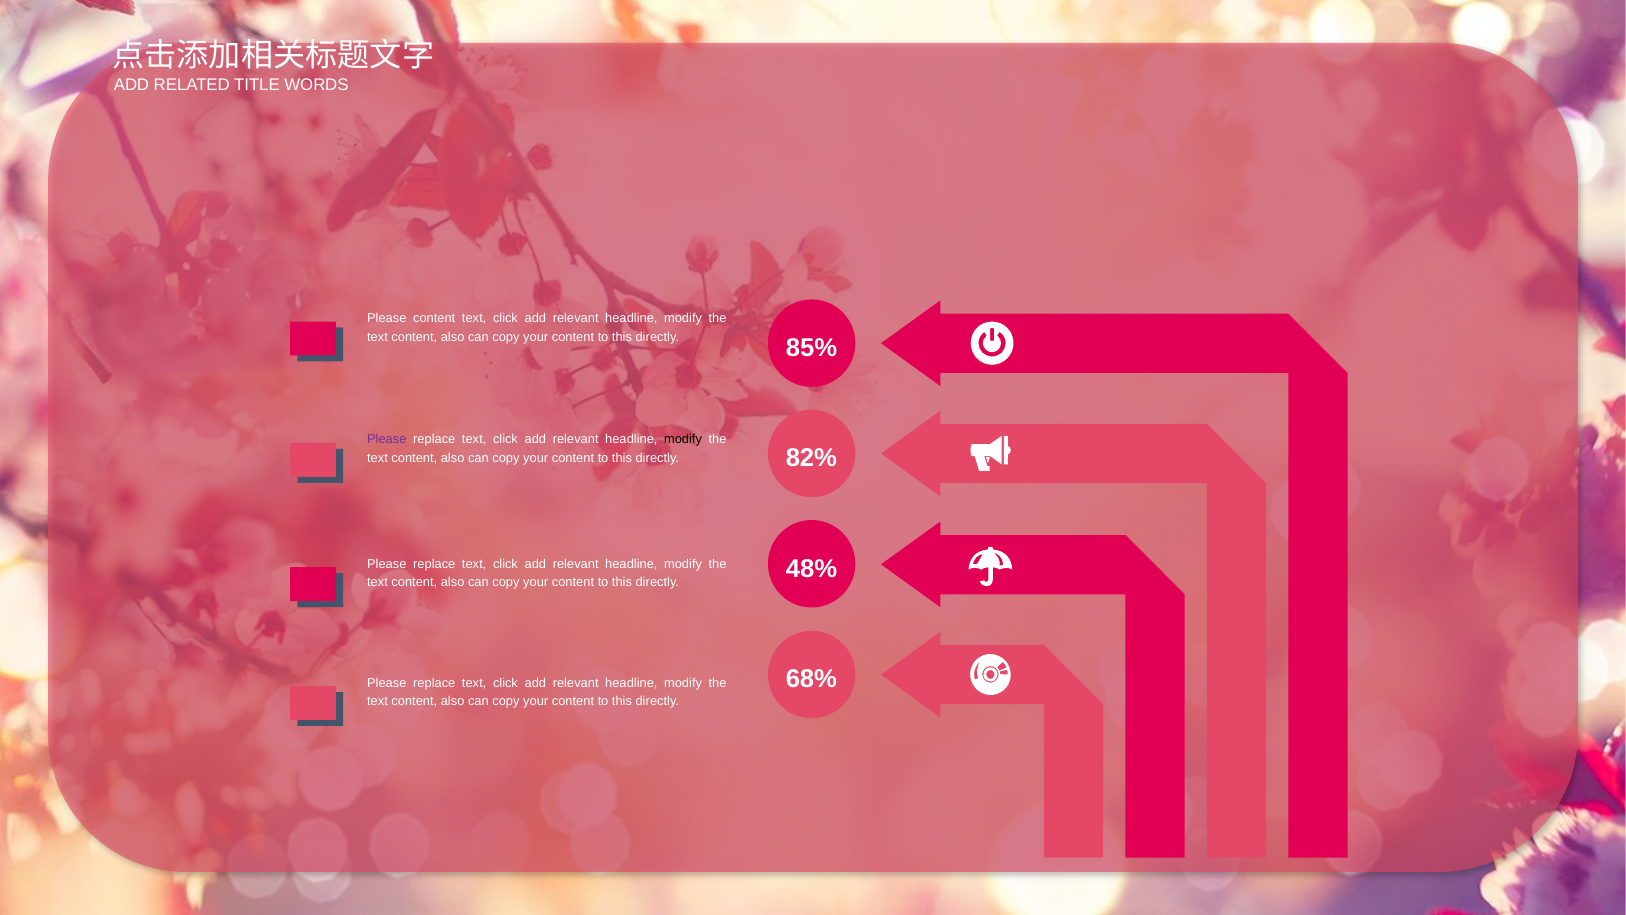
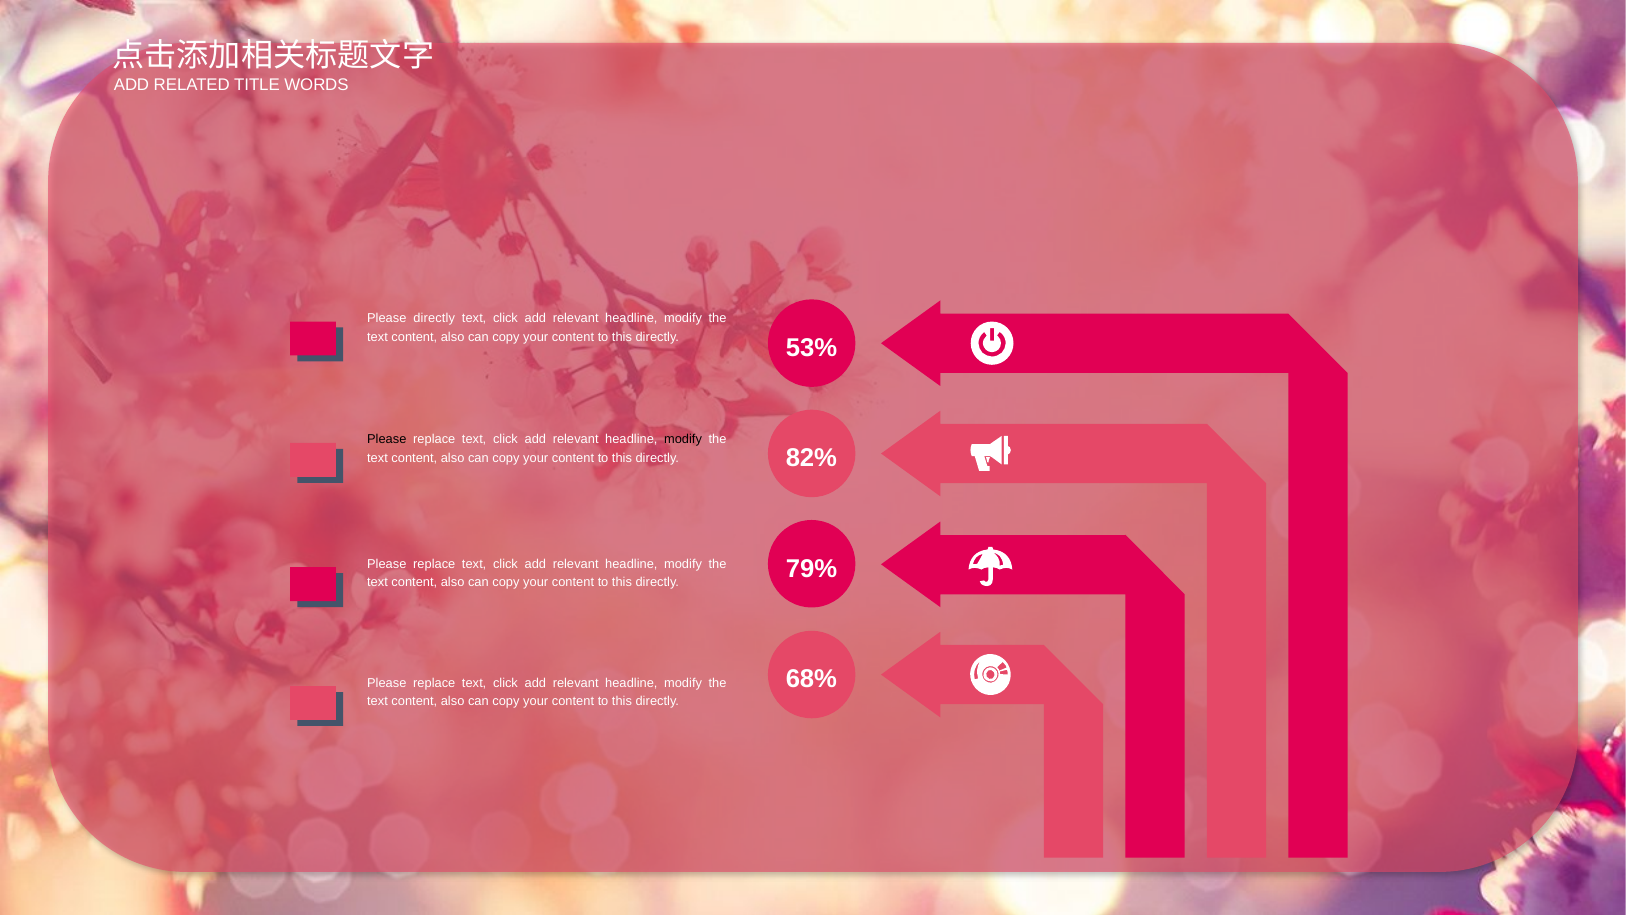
Please content: content -> directly
85%: 85% -> 53%
Please at (387, 440) colour: purple -> black
48%: 48% -> 79%
